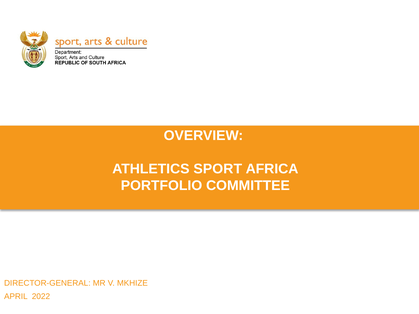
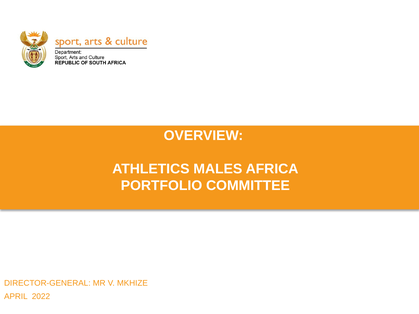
SPORT: SPORT -> MALES
